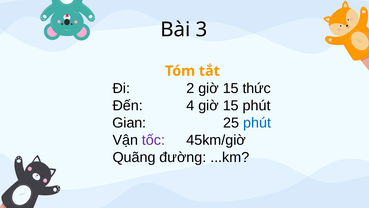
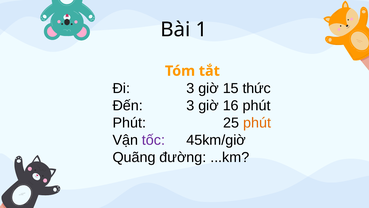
3: 3 -> 1
Đi 2: 2 -> 3
Đến 4: 4 -> 3
15 at (231, 105): 15 -> 16
Gian at (129, 123): Gian -> Phút
phút at (257, 123) colour: blue -> orange
